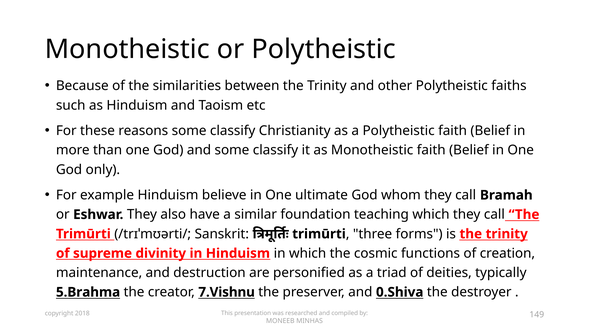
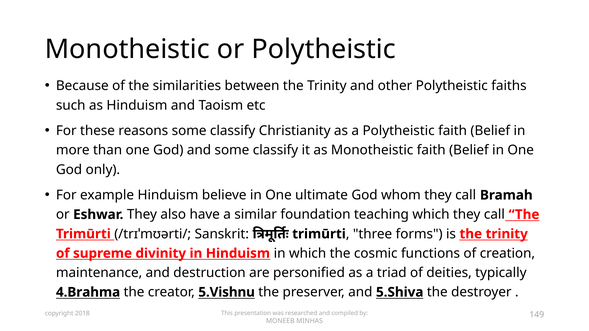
5.Brahma: 5.Brahma -> 4.Brahma
7.Vishnu: 7.Vishnu -> 5.Vishnu
0.Shiva: 0.Shiva -> 5.Shiva
